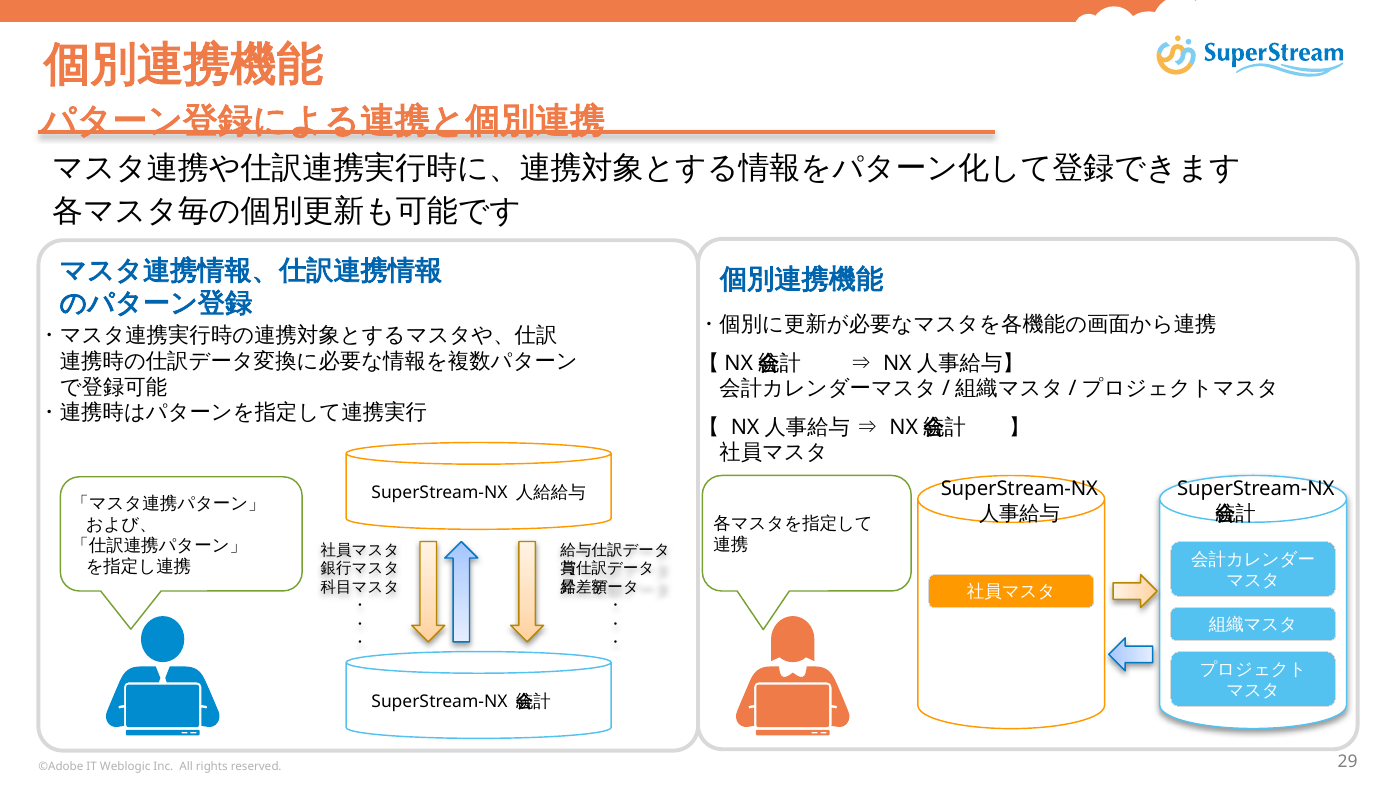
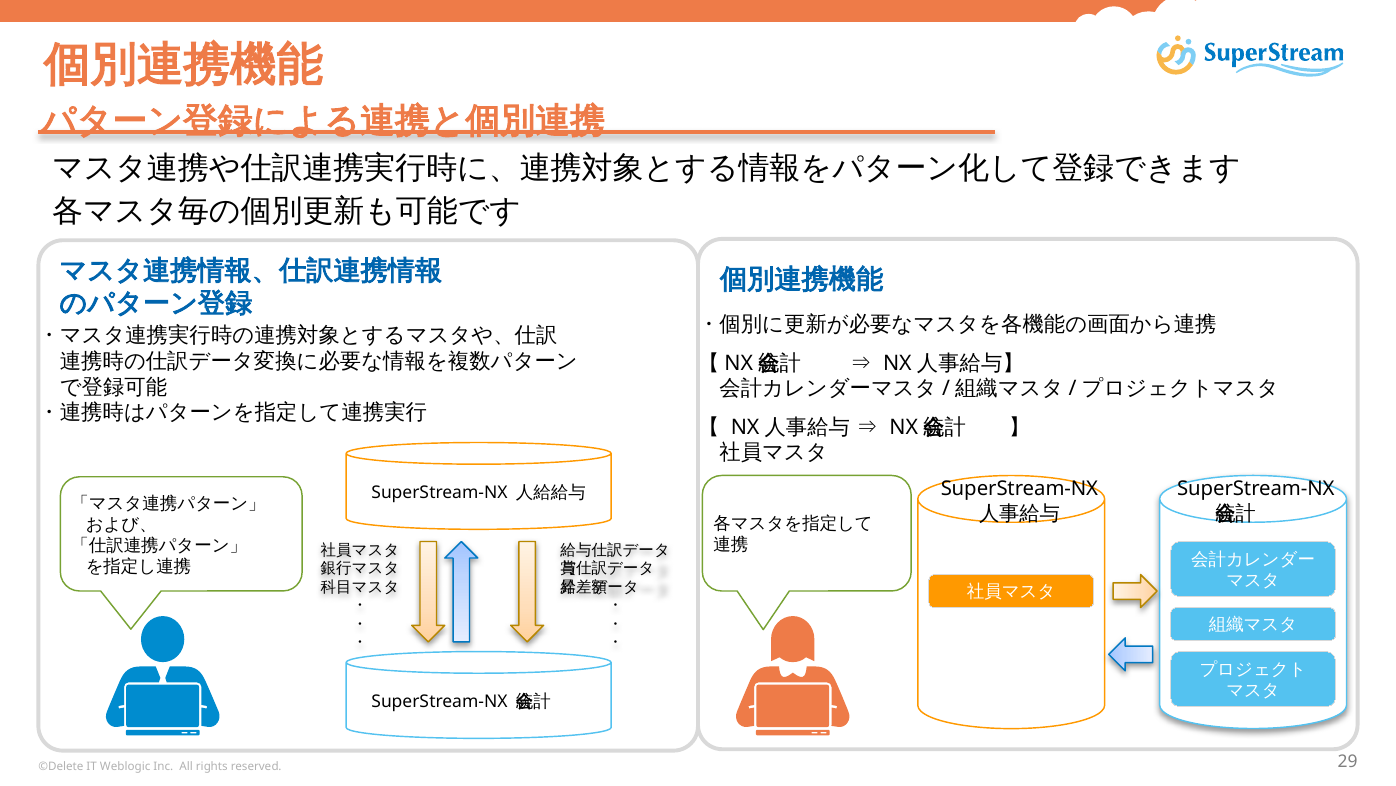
©Adobe: ©Adobe -> ©Delete
